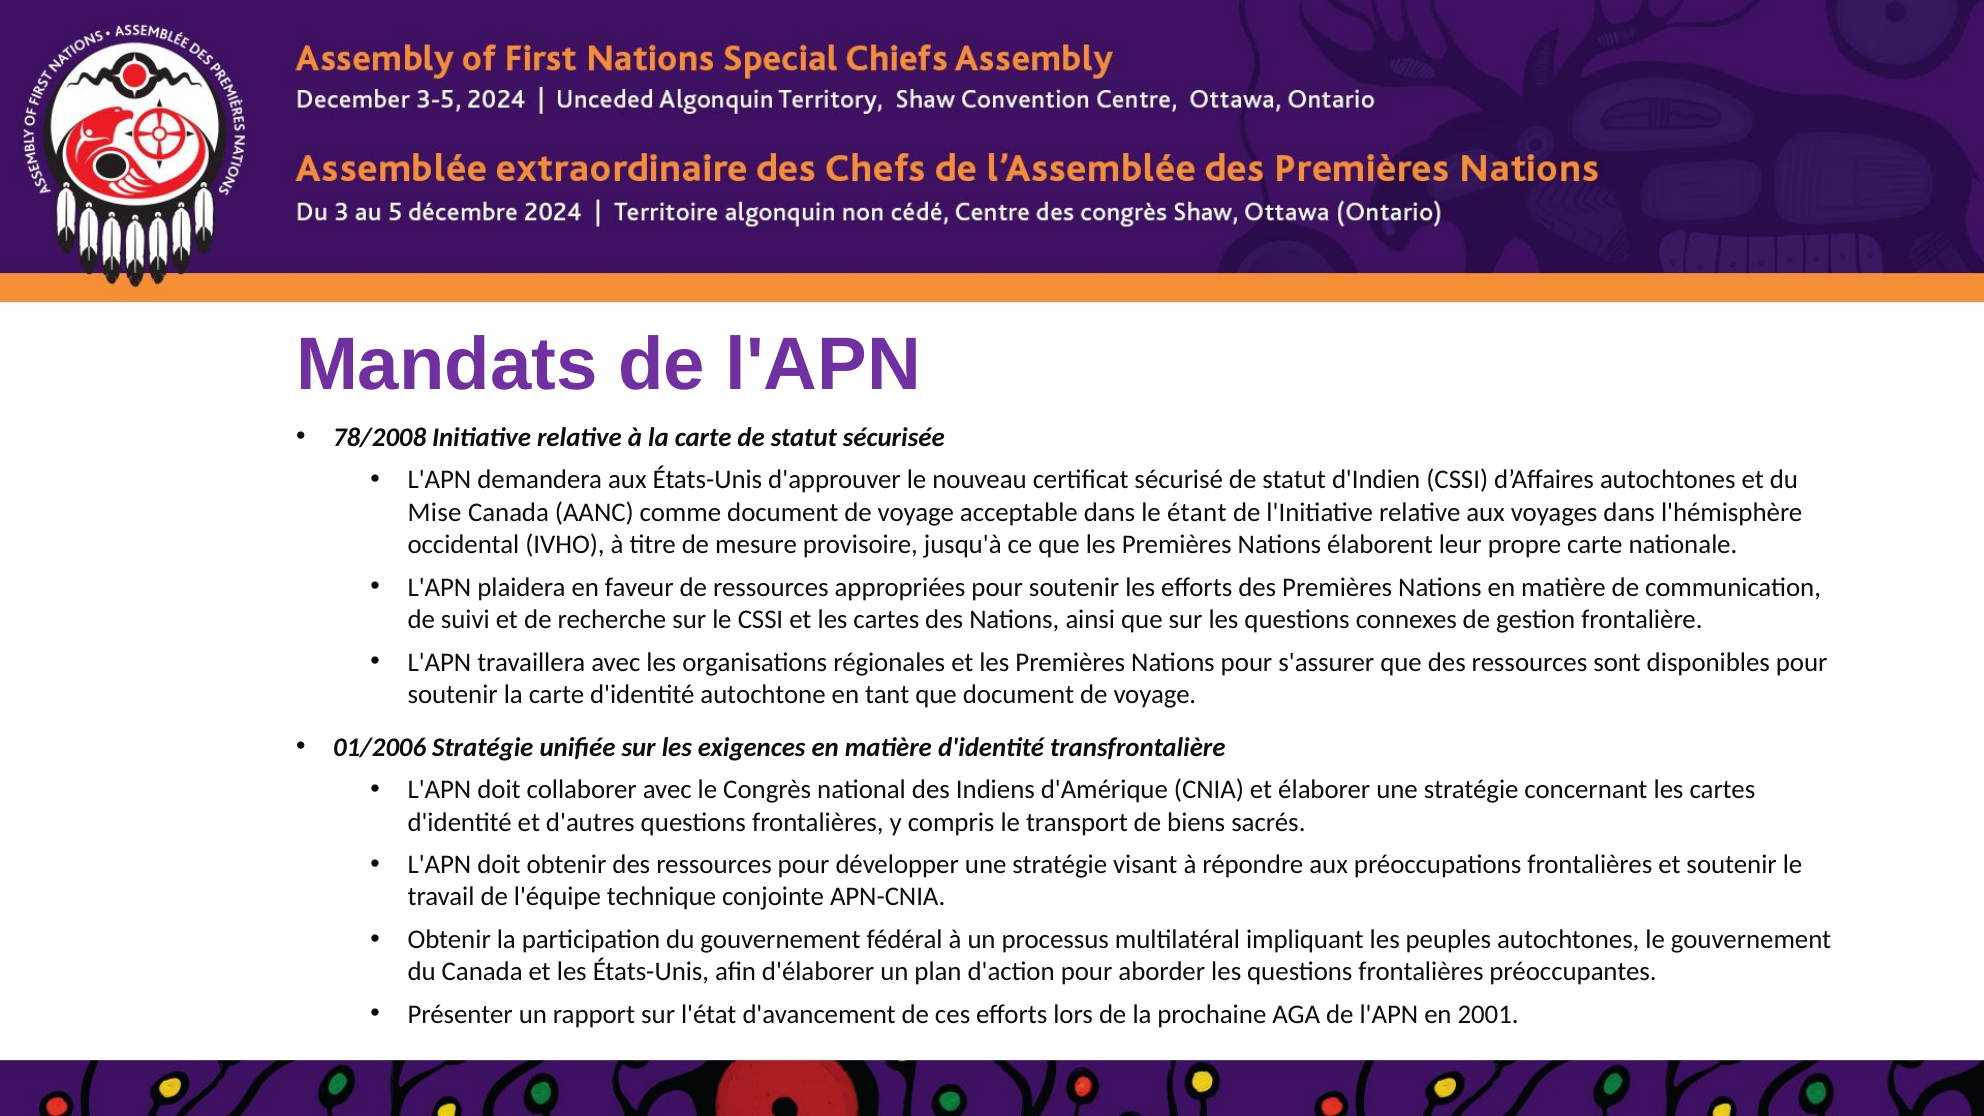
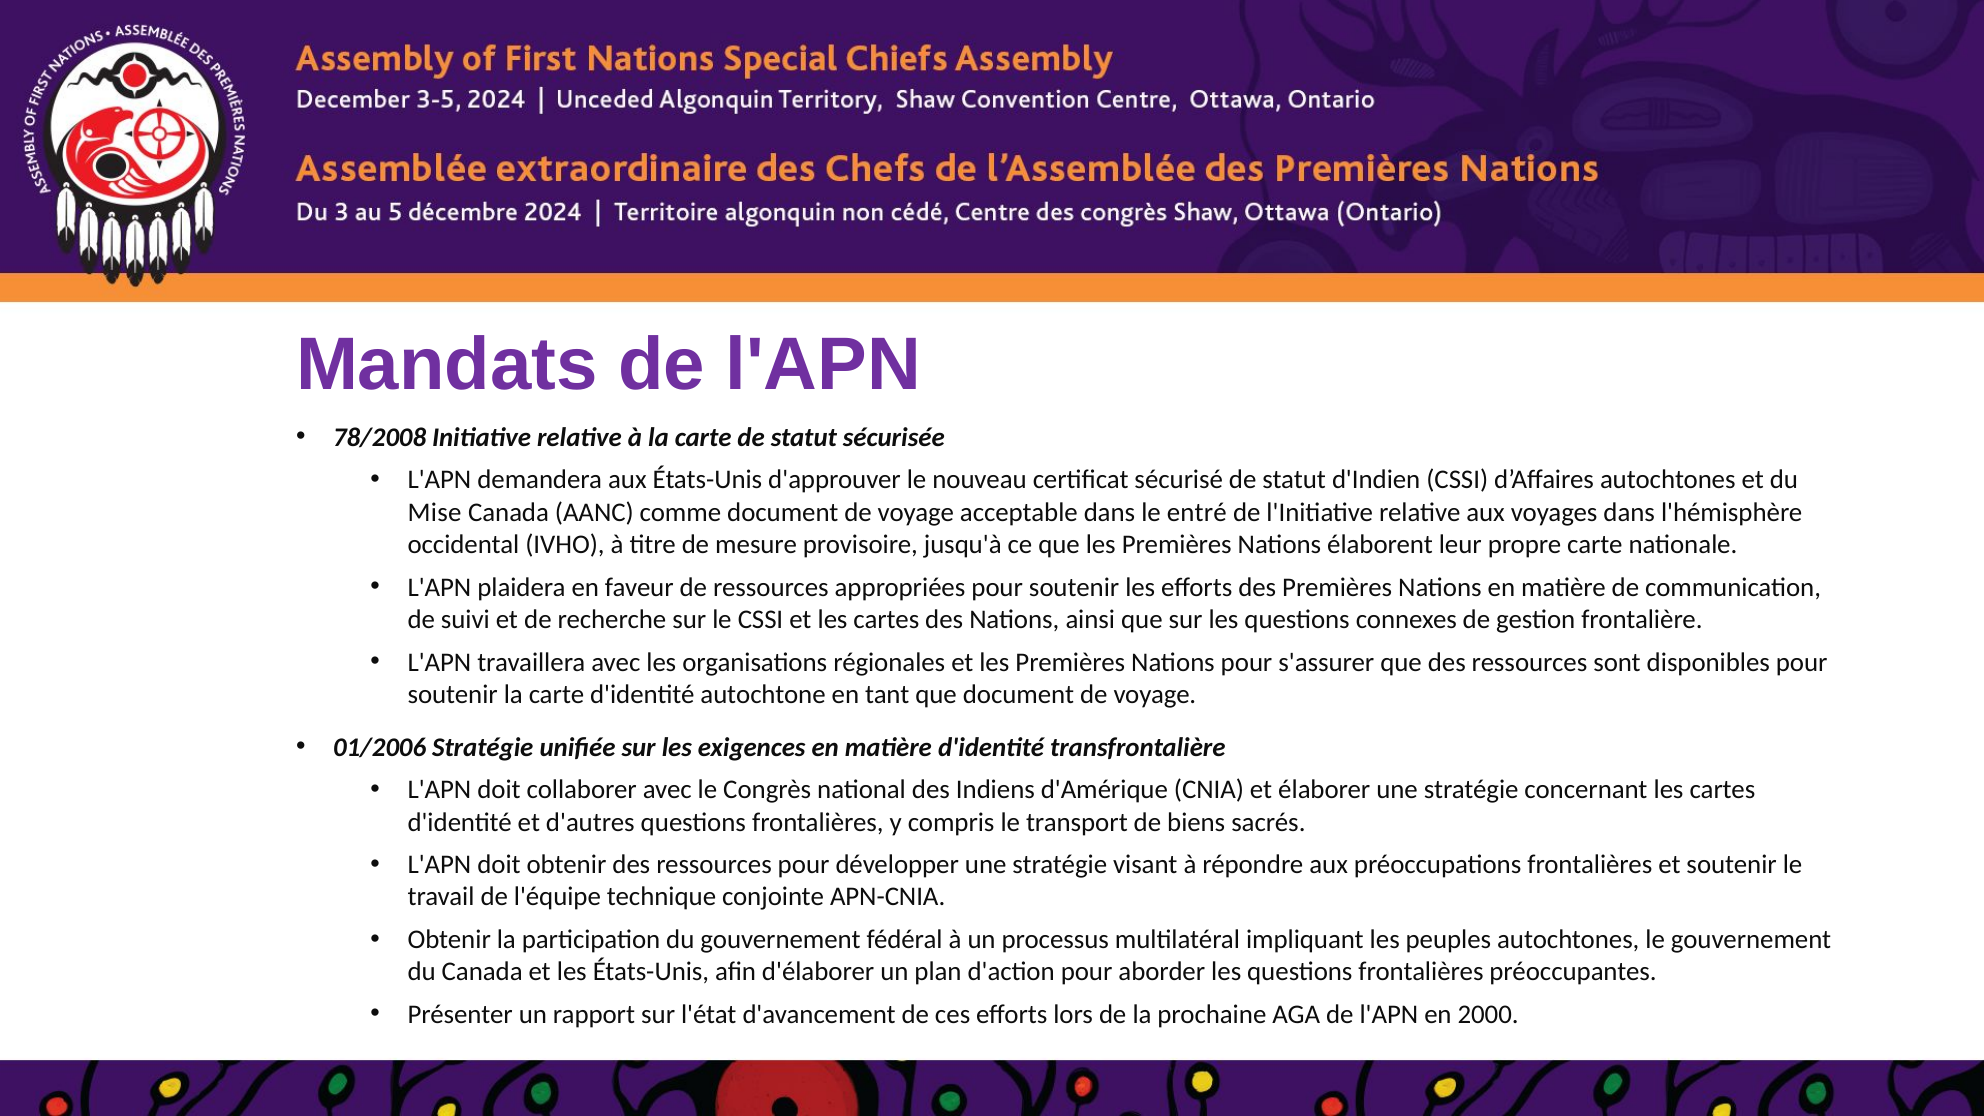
étant: étant -> entré
2001: 2001 -> 2000
